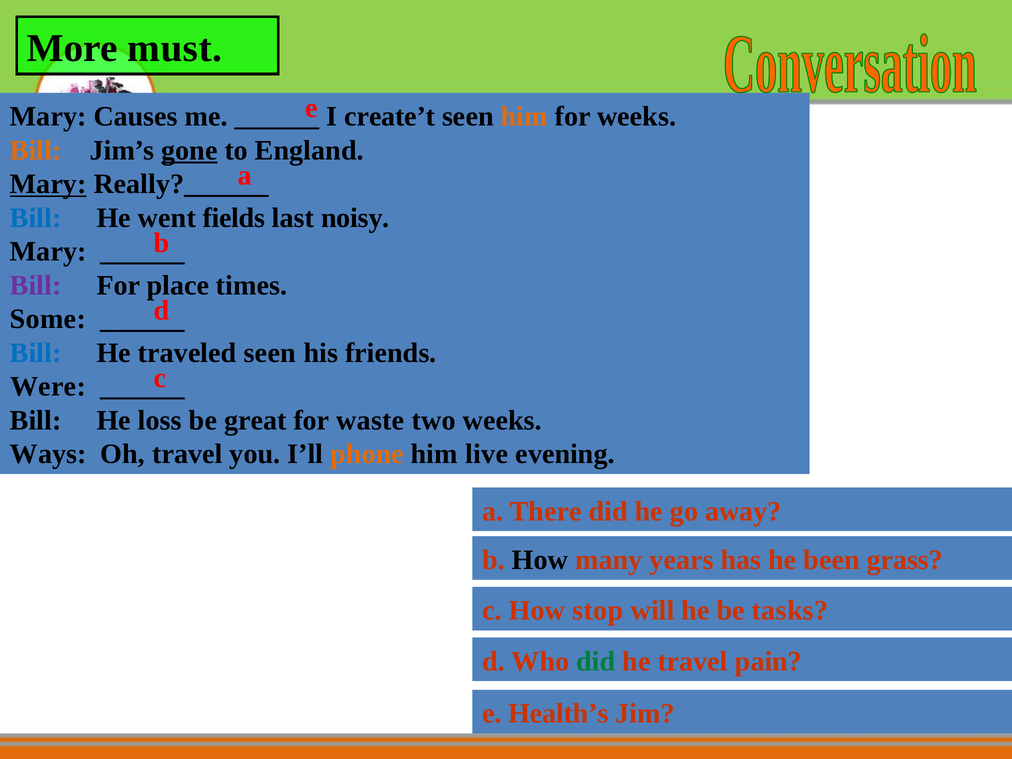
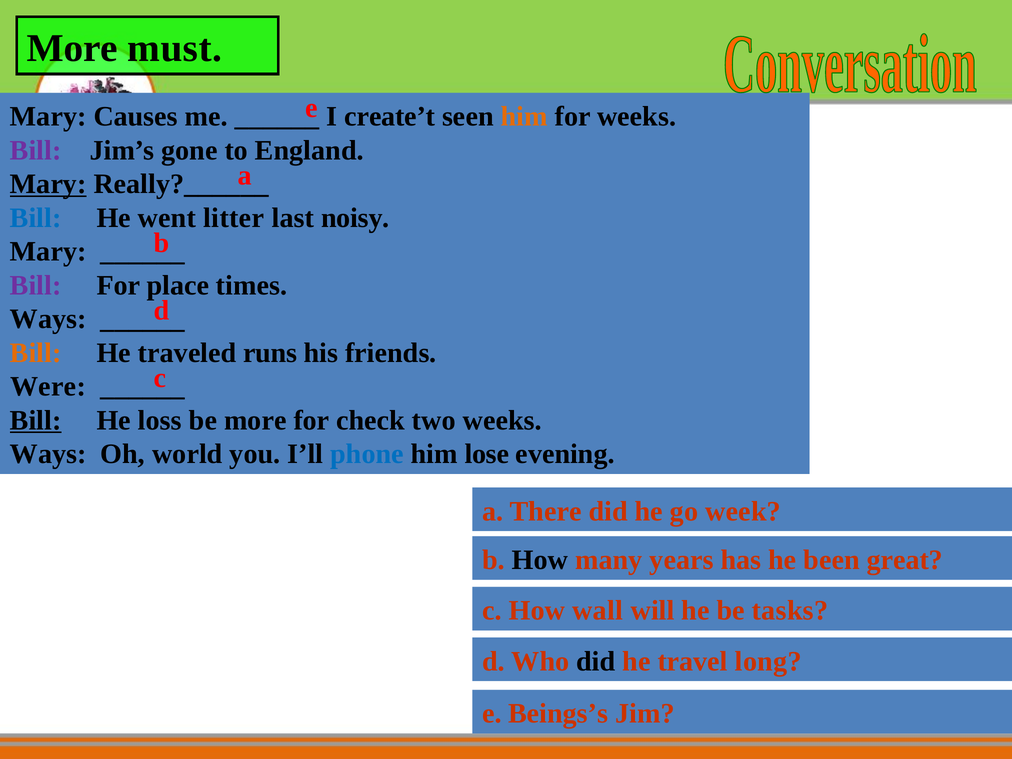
Bill at (36, 150) colour: orange -> purple
gone underline: present -> none
fields: fields -> litter
Some at (48, 319): Some -> Ways
Bill at (36, 353) colour: blue -> orange
traveled seen: seen -> runs
Bill at (36, 420) underline: none -> present
be great: great -> more
waste: waste -> check
Oh travel: travel -> world
phone colour: orange -> blue
live: live -> lose
away: away -> week
grass: grass -> great
stop: stop -> wall
did at (596, 661) colour: green -> black
pain: pain -> long
Health’s: Health’s -> Beings’s
